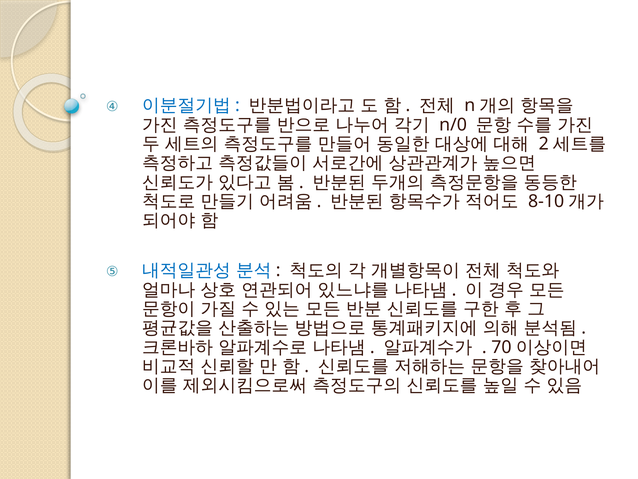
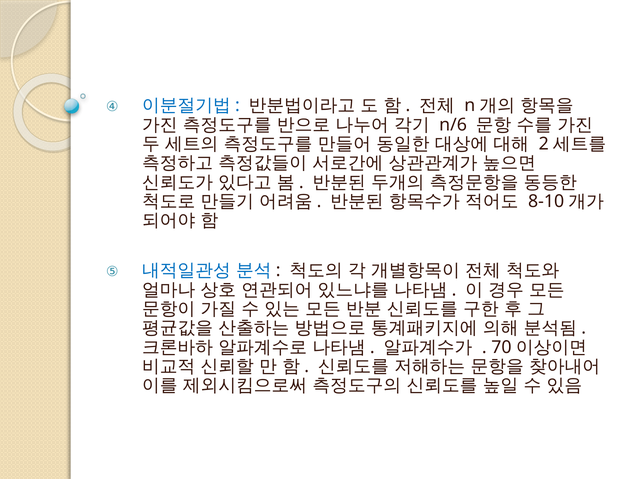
n/0: n/0 -> n/6
